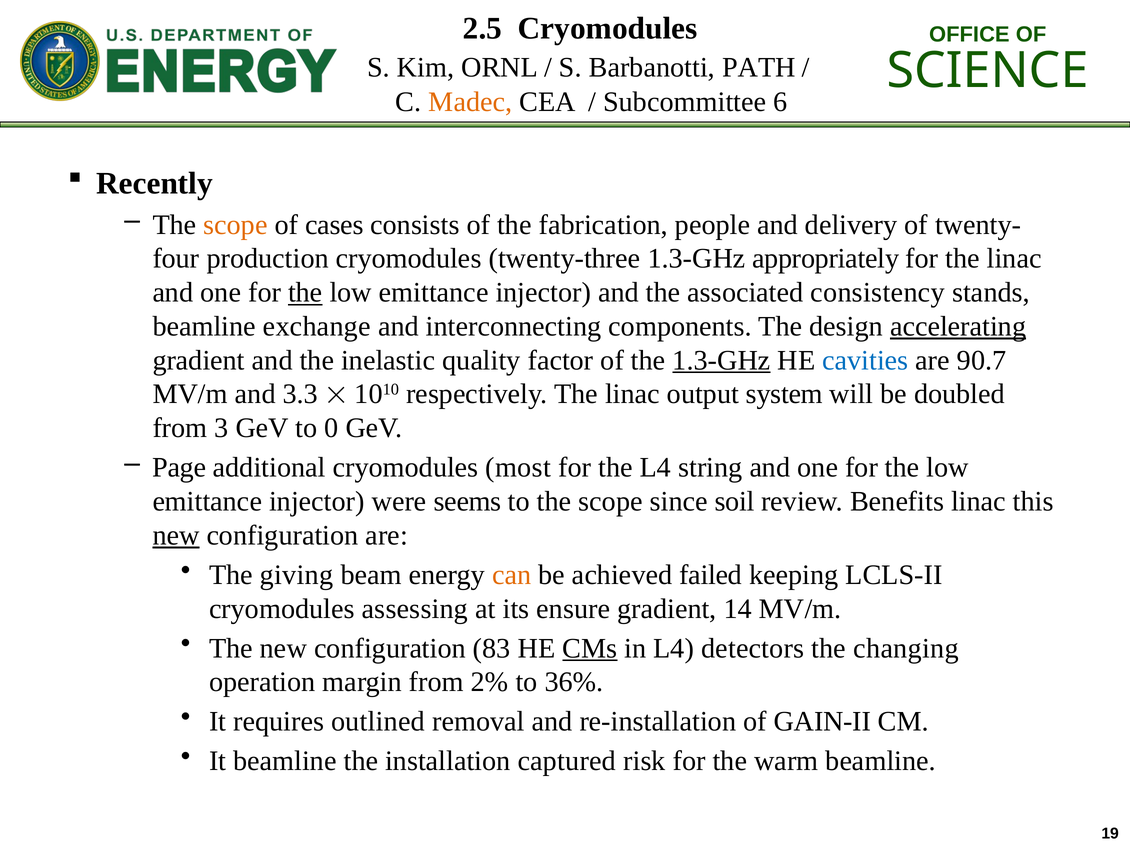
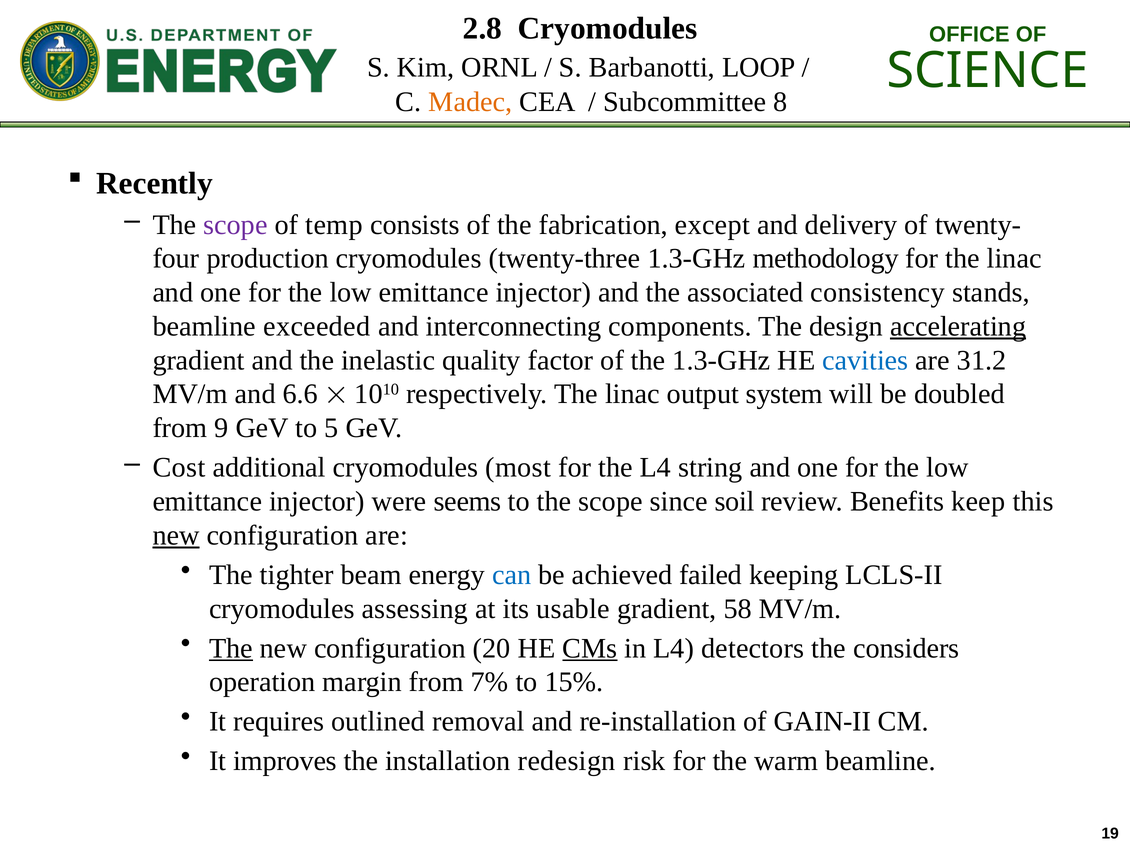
2.5: 2.5 -> 2.8
PATH: PATH -> LOOP
6: 6 -> 8
scope at (235, 225) colour: orange -> purple
cases: cases -> temp
people: people -> except
appropriately: appropriately -> methodology
the at (305, 293) underline: present -> none
exchange: exchange -> exceeded
1.3-GHz at (721, 360) underline: present -> none
90.7: 90.7 -> 31.2
3.3: 3.3 -> 6.6
3: 3 -> 9
0: 0 -> 5
Page: Page -> Cost
Benefits linac: linac -> keep
giving: giving -> tighter
can colour: orange -> blue
ensure: ensure -> usable
14: 14 -> 58
The at (231, 649) underline: none -> present
83: 83 -> 20
changing: changing -> considers
2%: 2% -> 7%
36%: 36% -> 15%
It beamline: beamline -> improves
captured: captured -> redesign
